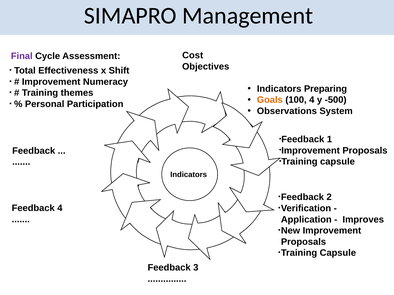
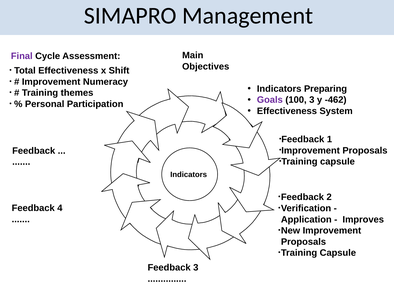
Cost: Cost -> Main
Goals colour: orange -> purple
100 4: 4 -> 3
-500: -500 -> -462
Observations at (287, 111): Observations -> Effectiveness
